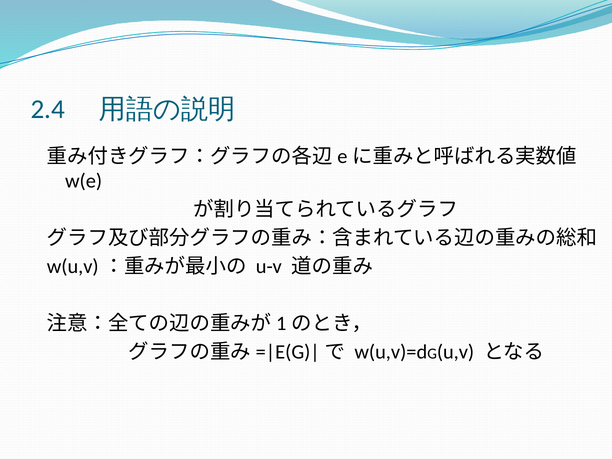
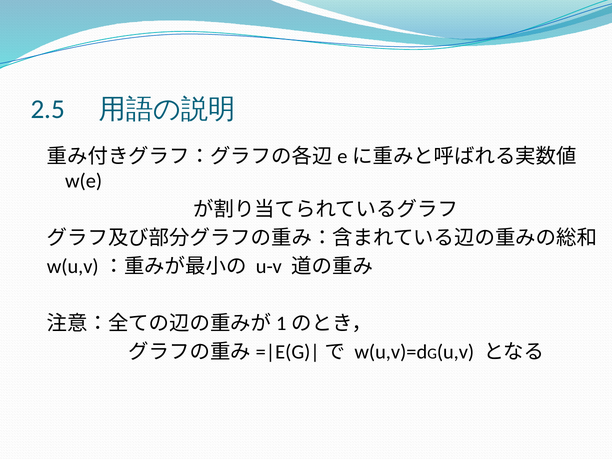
2.4: 2.4 -> 2.5
